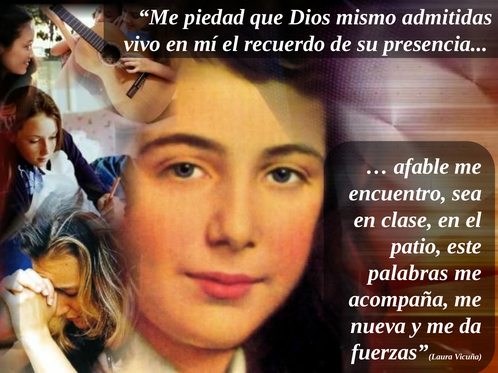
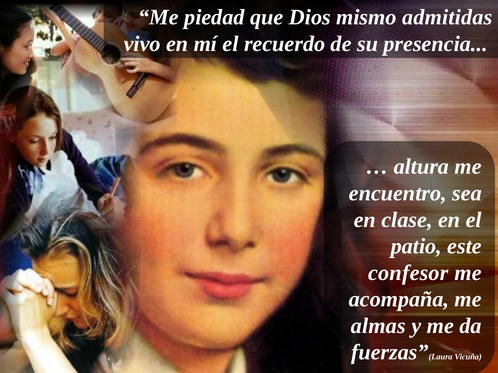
afable: afable -> altura
palabras: palabras -> confesor
nueva: nueva -> almas
